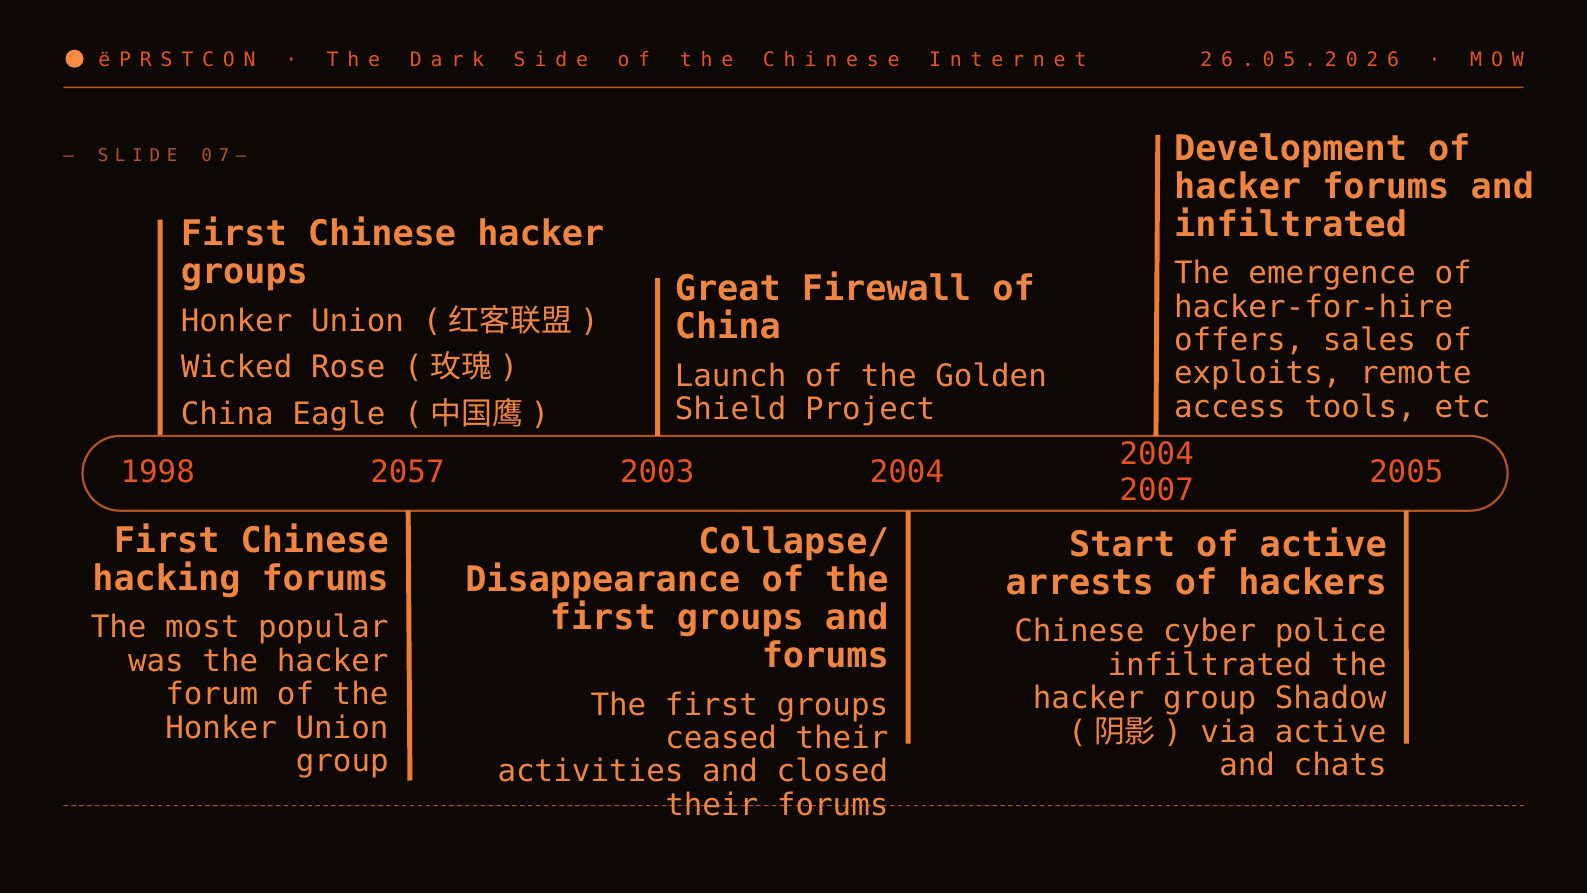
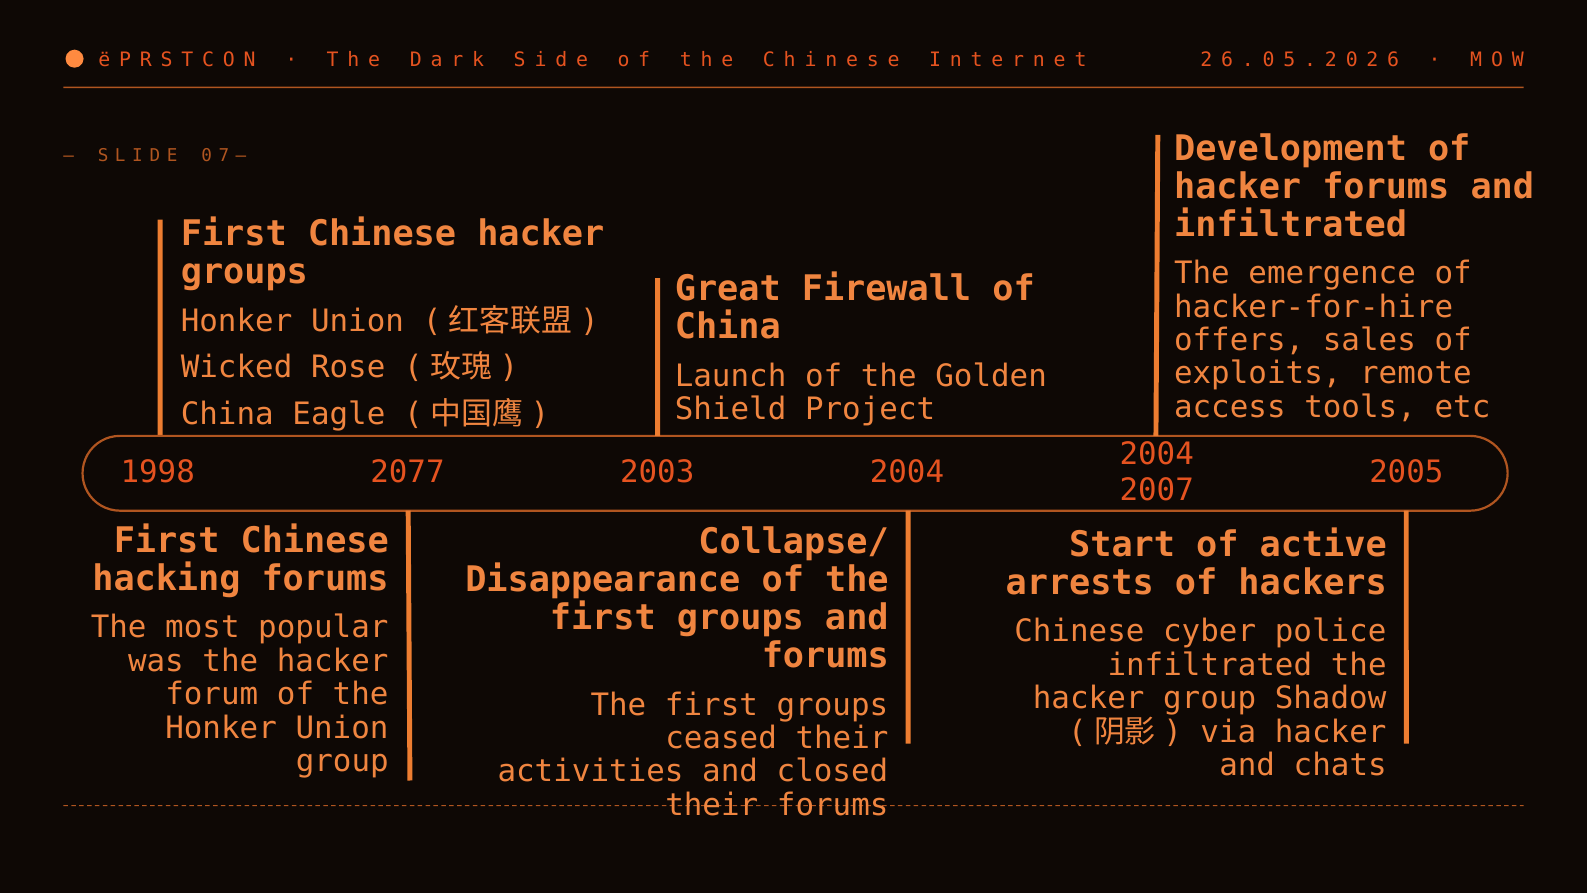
2057: 2057 -> 2077
via active: active -> hacker
